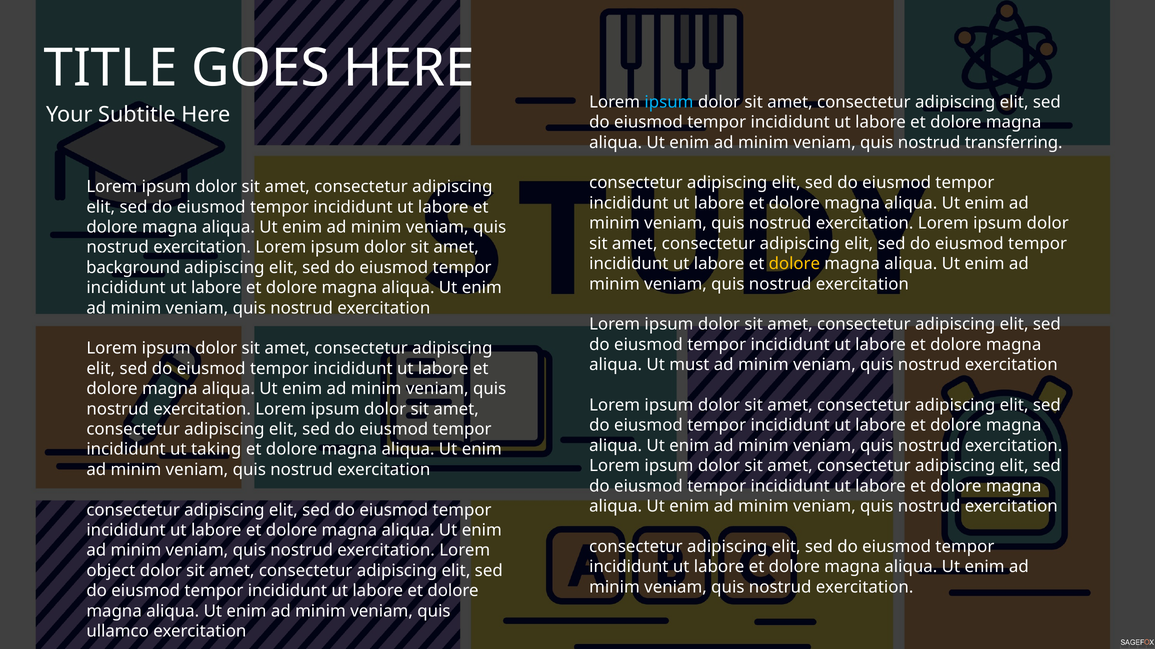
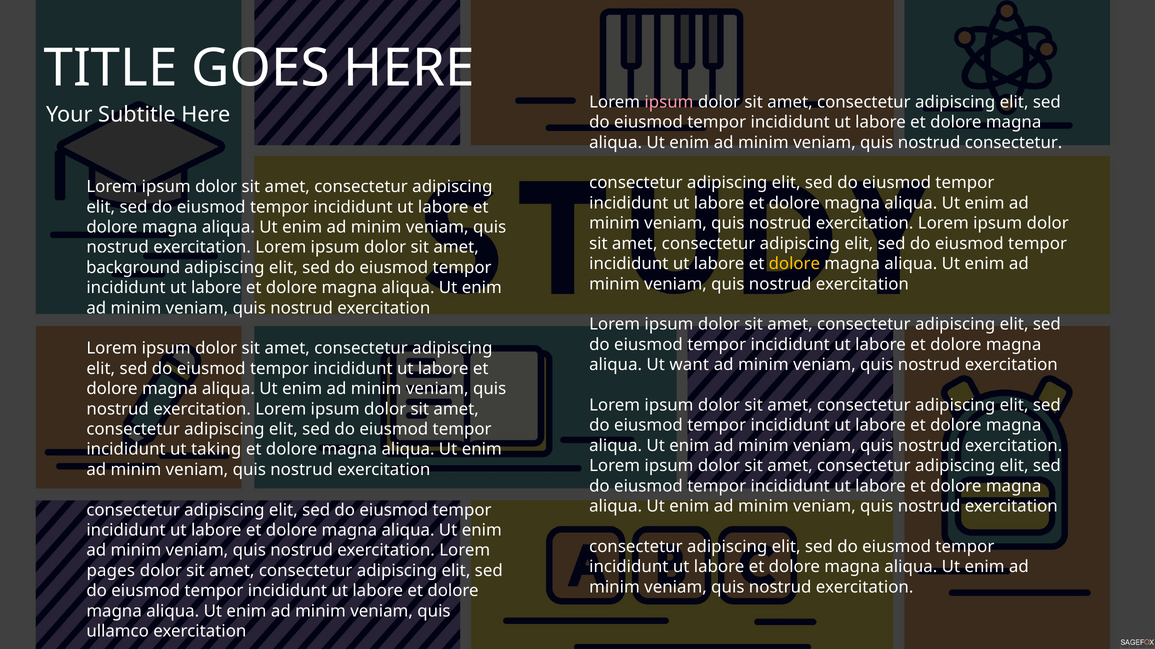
ipsum at (669, 102) colour: light blue -> pink
nostrud transferring: transferring -> consectetur
must: must -> want
object: object -> pages
